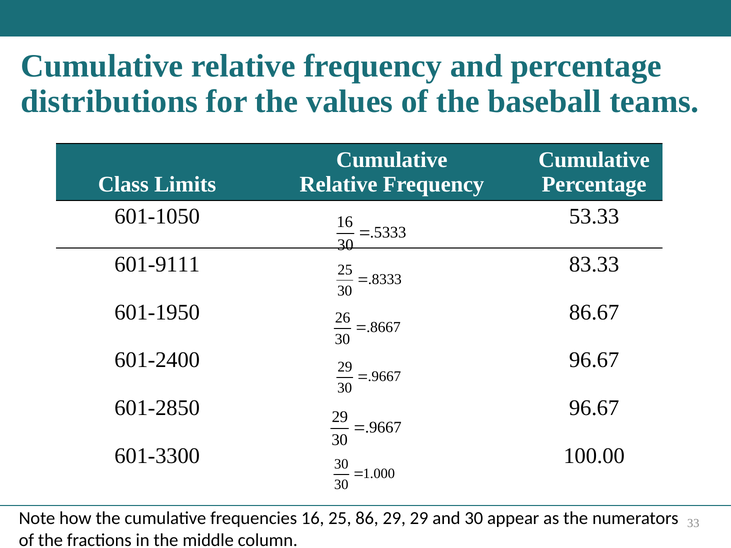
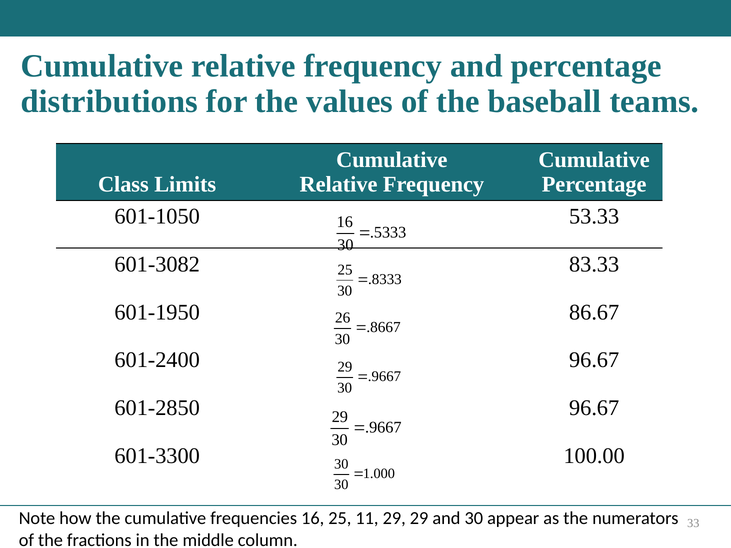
601-9111: 601-9111 -> 601-3082
86: 86 -> 11
